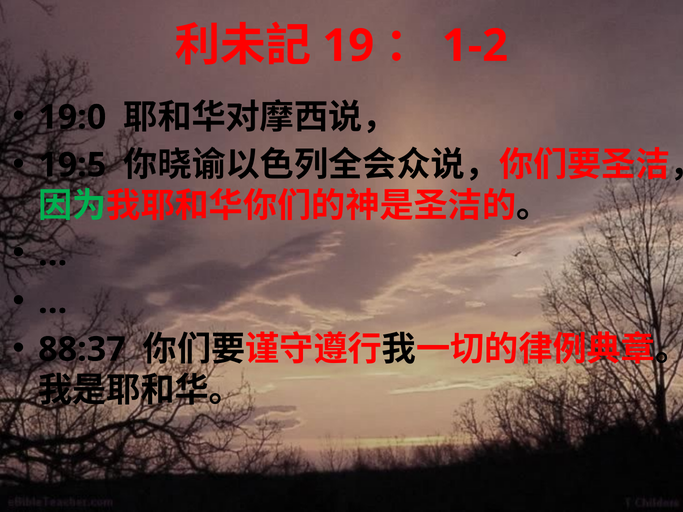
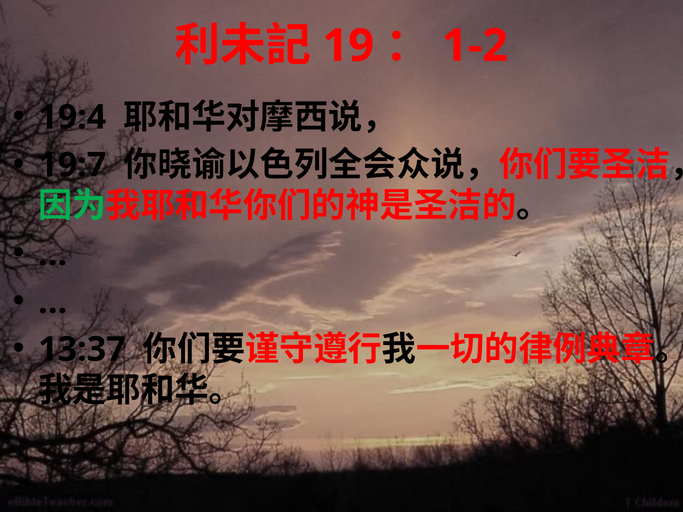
19:0: 19:0 -> 19:4
19:5: 19:5 -> 19:7
88:37: 88:37 -> 13:37
